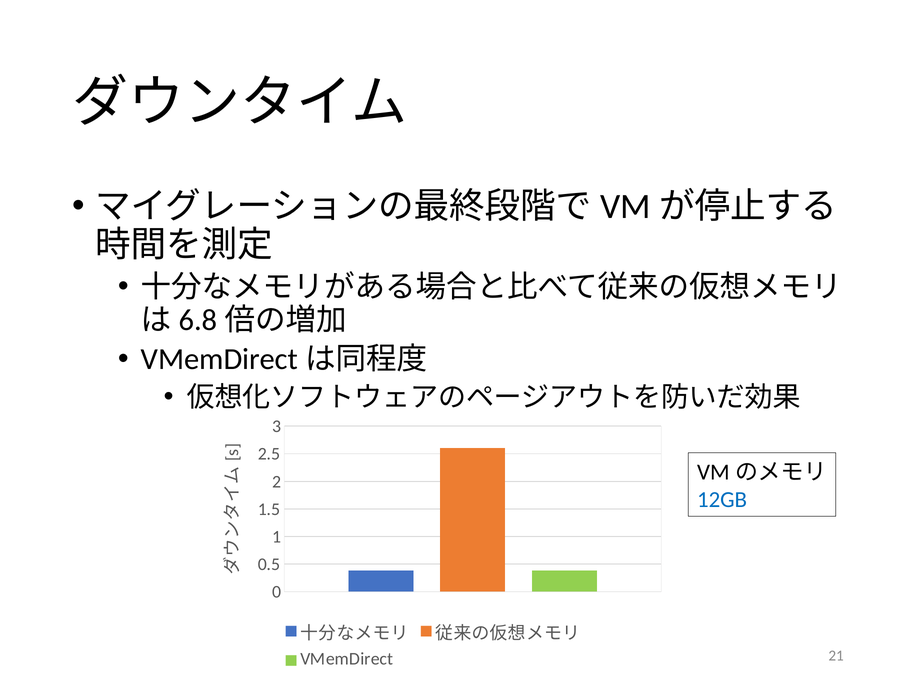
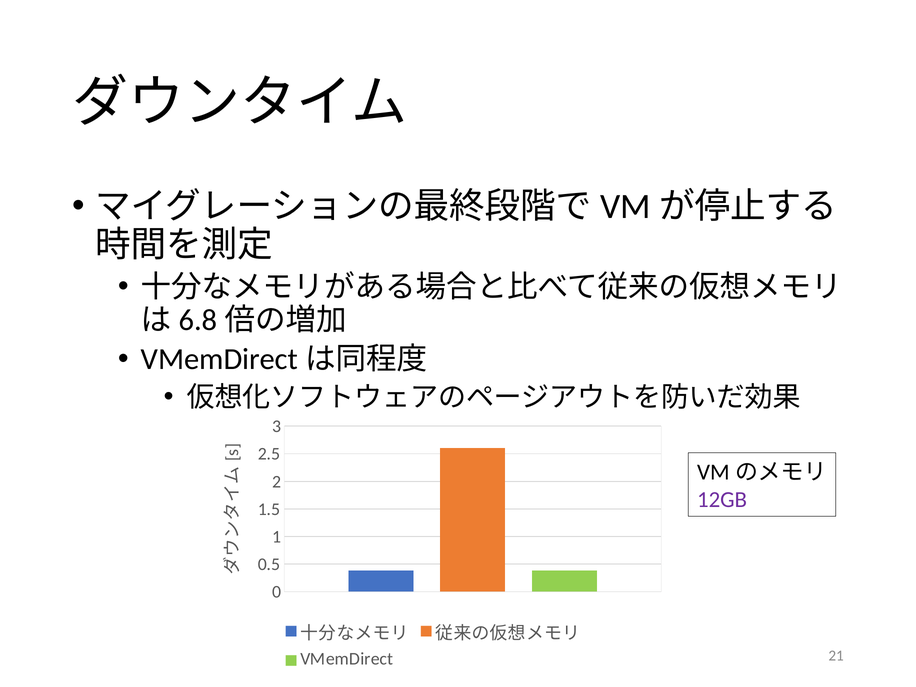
12GB colour: blue -> purple
